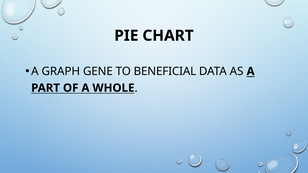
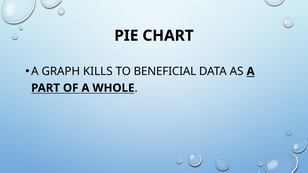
GENE: GENE -> KILLS
